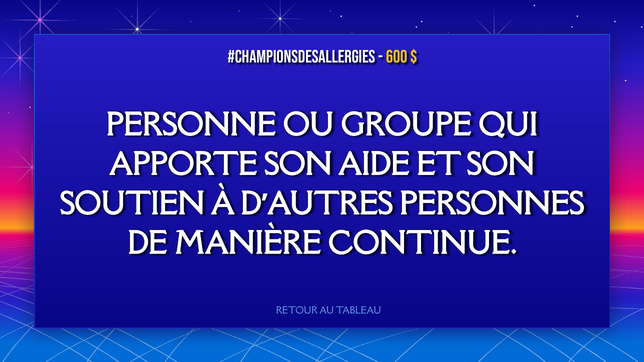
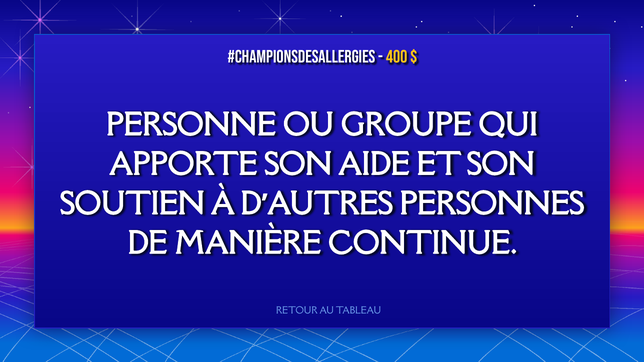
600: 600 -> 400
